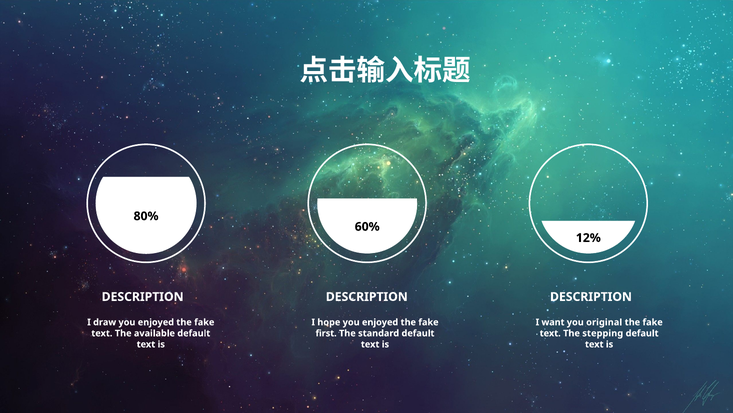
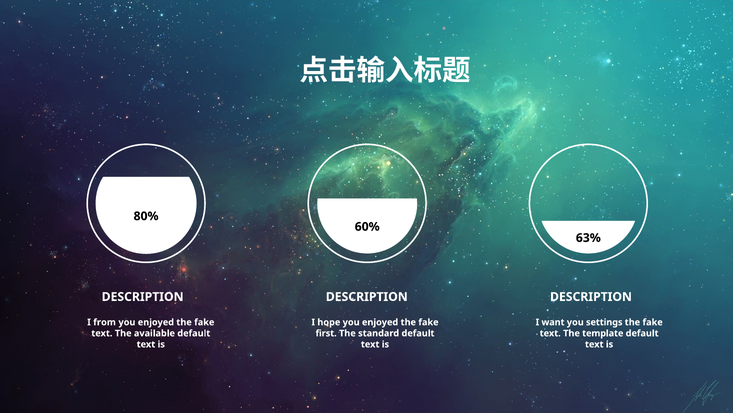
12%: 12% -> 63%
draw: draw -> from
original: original -> settings
stepping: stepping -> template
